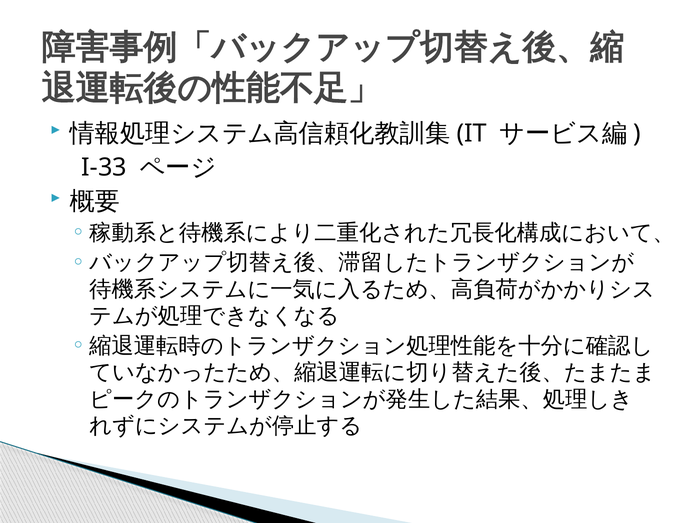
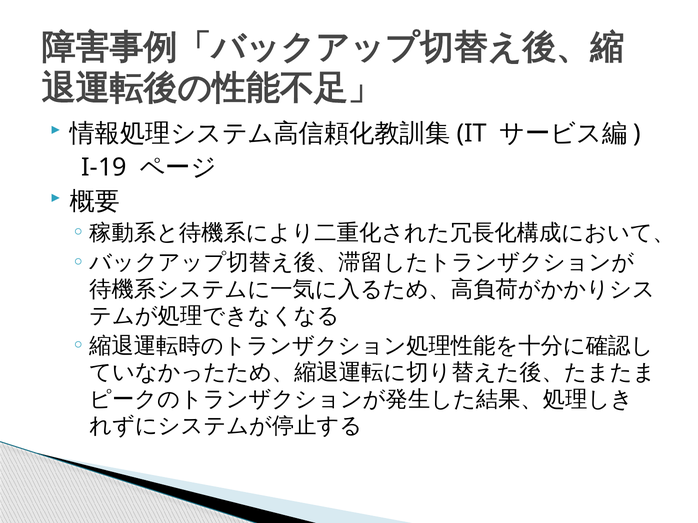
I-33: I-33 -> I-19
